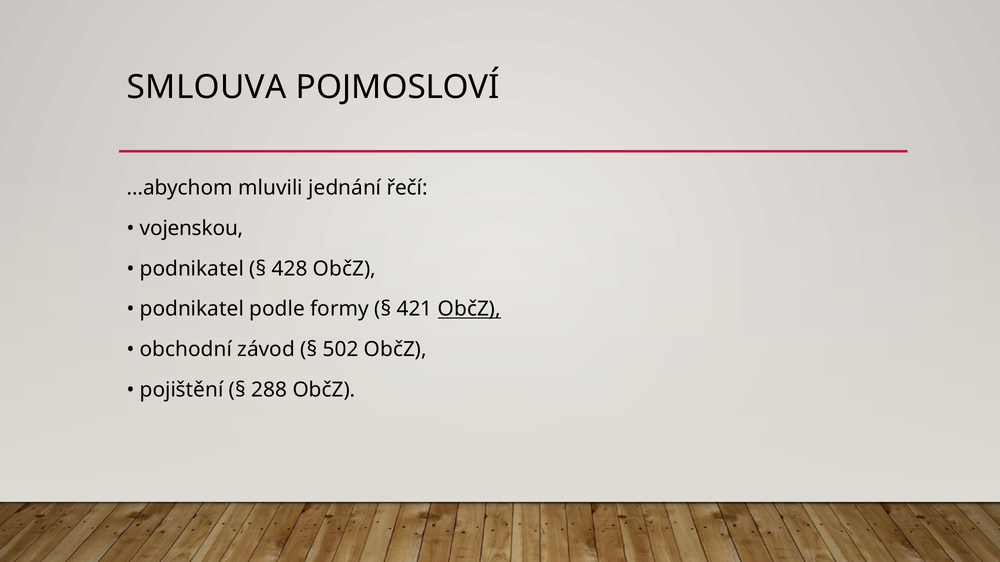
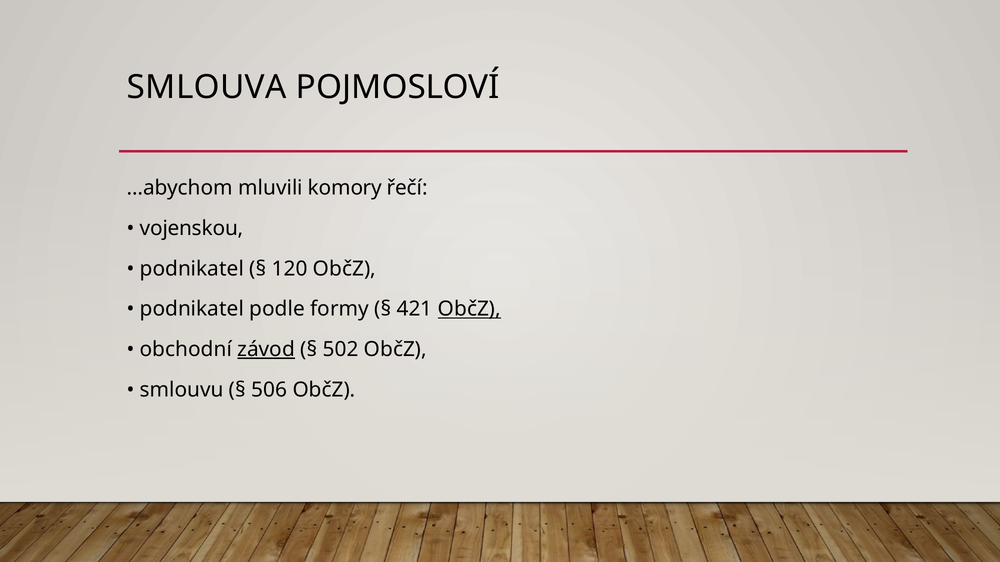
jednání: jednání -> komory
428: 428 -> 120
závod underline: none -> present
pojištění: pojištění -> smlouvu
288: 288 -> 506
